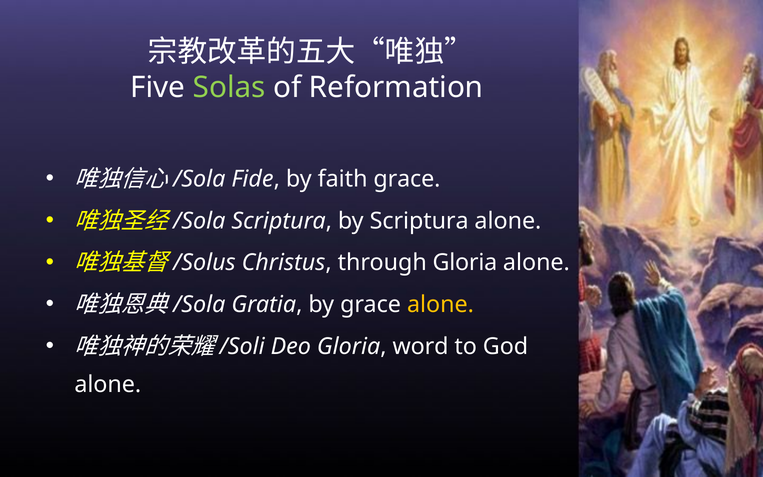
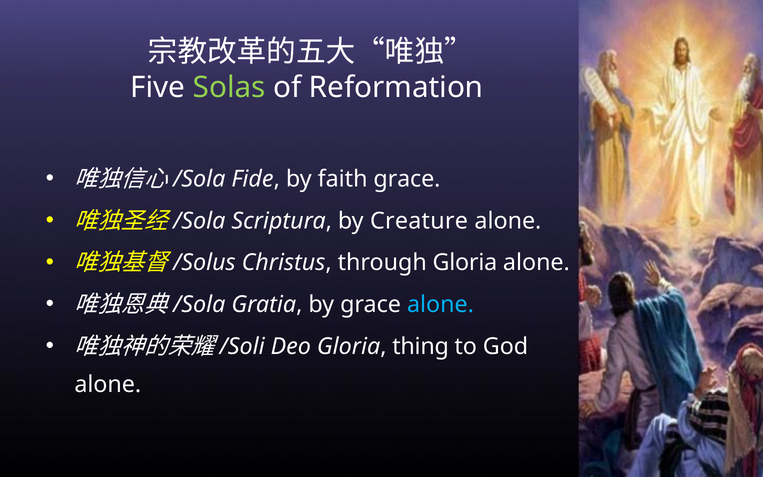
by Scriptura: Scriptura -> Creature
alone at (440, 305) colour: yellow -> light blue
word: word -> thing
